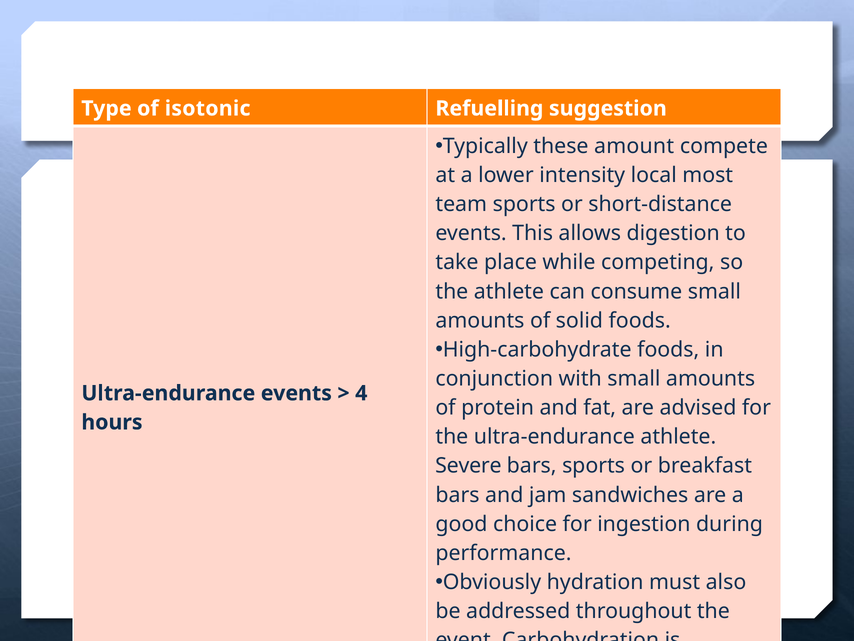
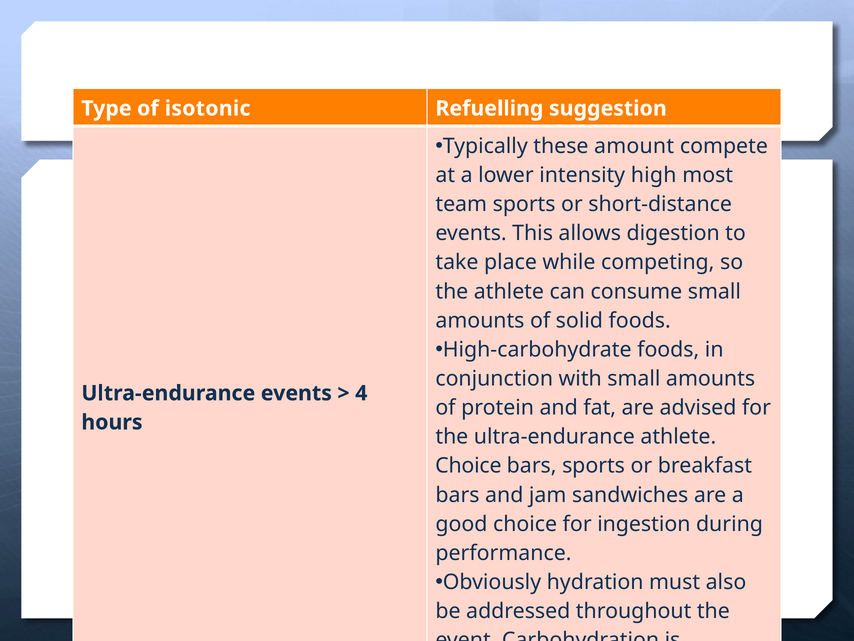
local: local -> high
Severe at (468, 466): Severe -> Choice
